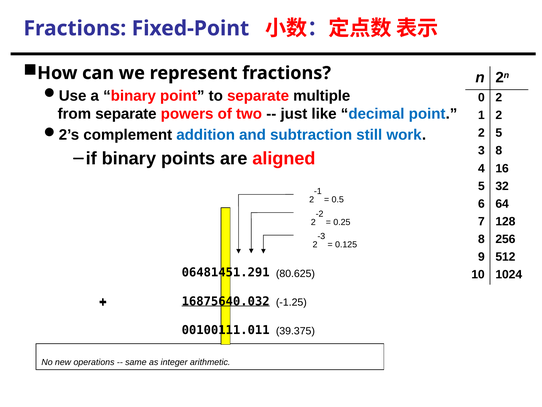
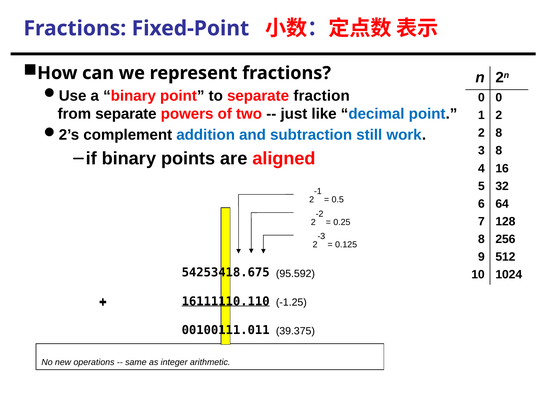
multiple: multiple -> fraction
0 2: 2 -> 0
2 5: 5 -> 8
06481451.291: 06481451.291 -> 54253418.675
80.625: 80.625 -> 95.592
16875640.032: 16875640.032 -> 16111110.110
